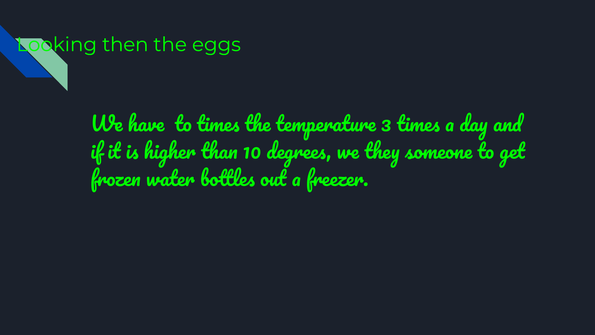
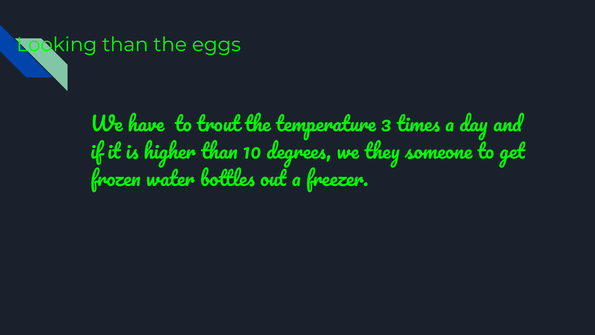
Looking then: then -> than
to times: times -> trout
